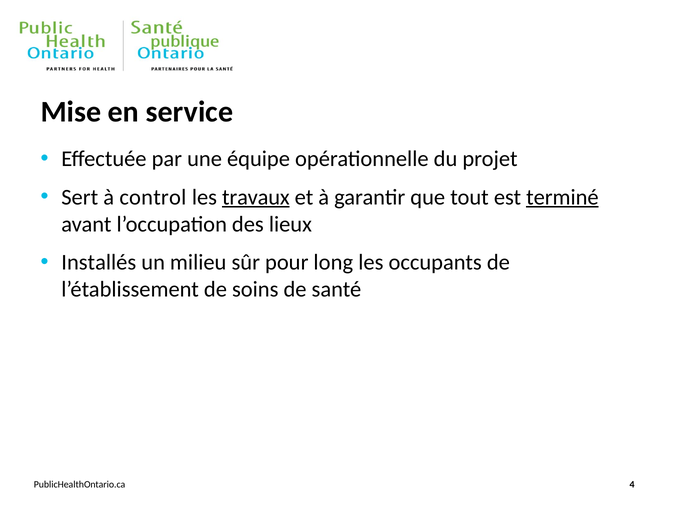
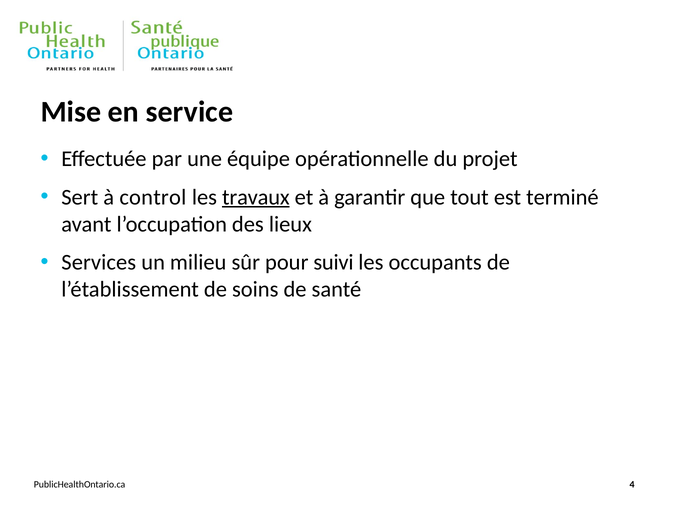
terminé underline: present -> none
Installés: Installés -> Services
long: long -> suivi
